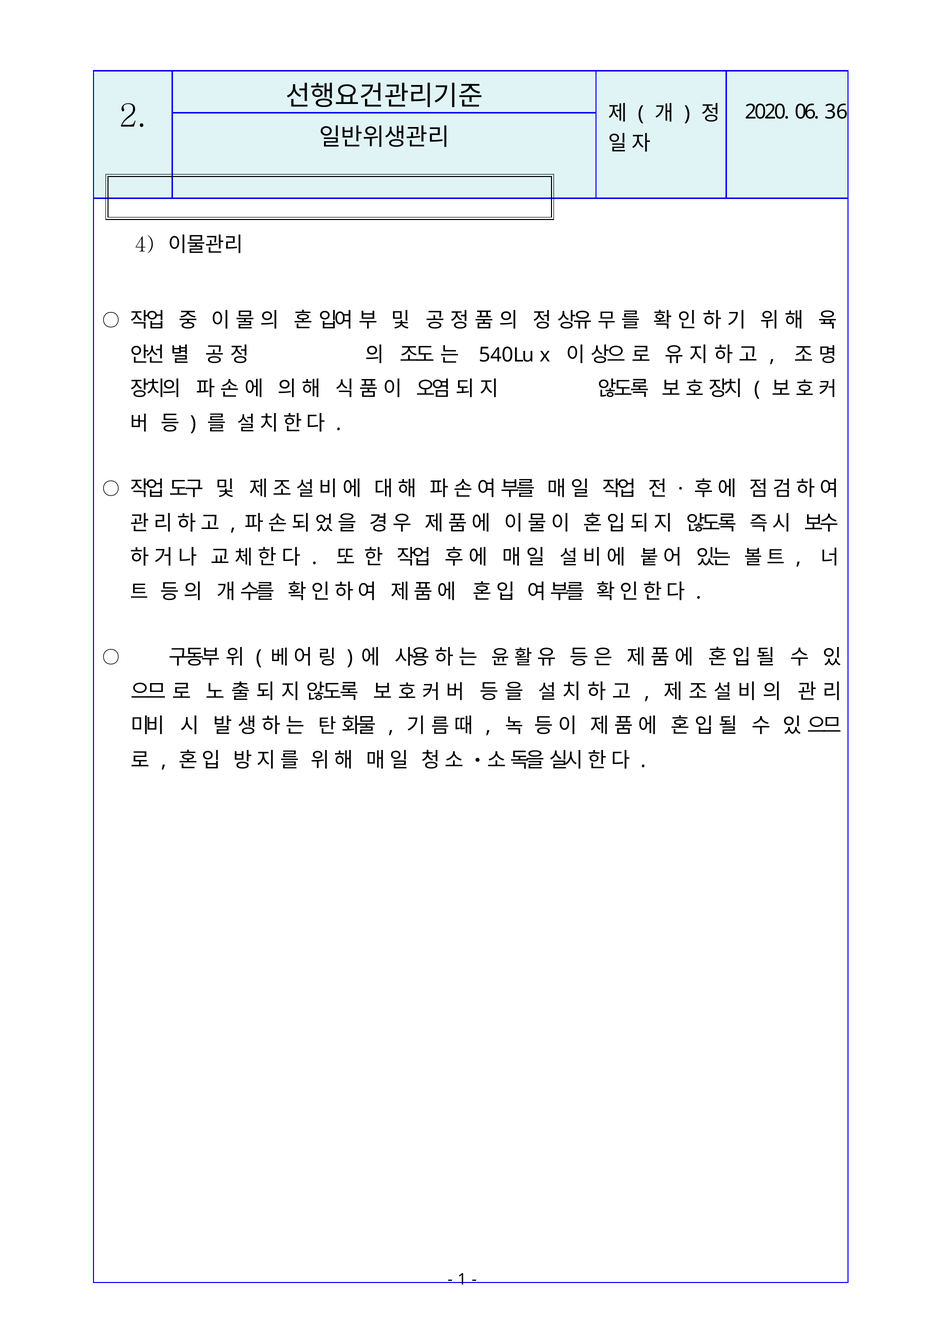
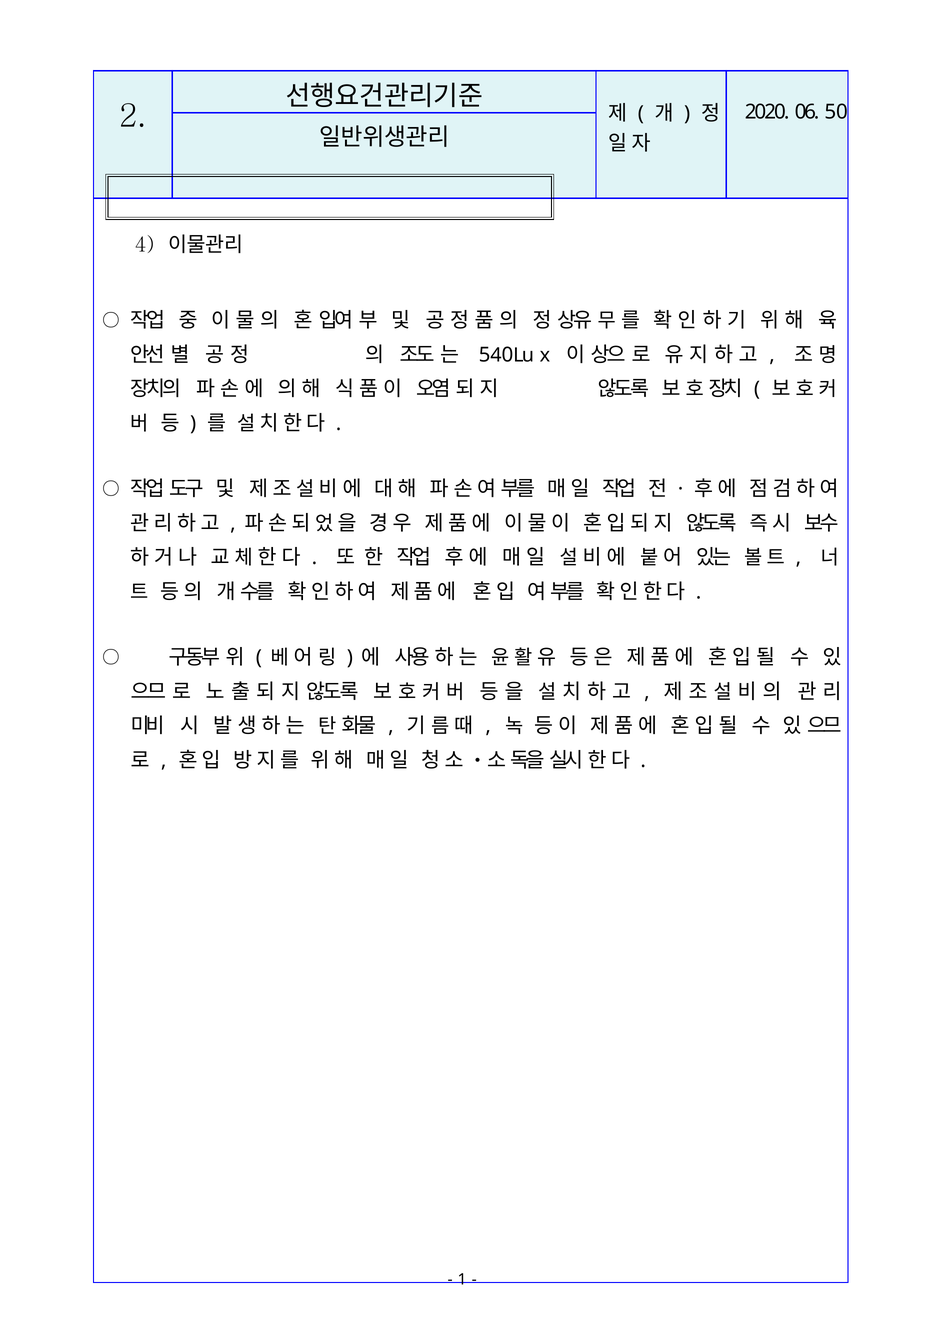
36: 36 -> 50
